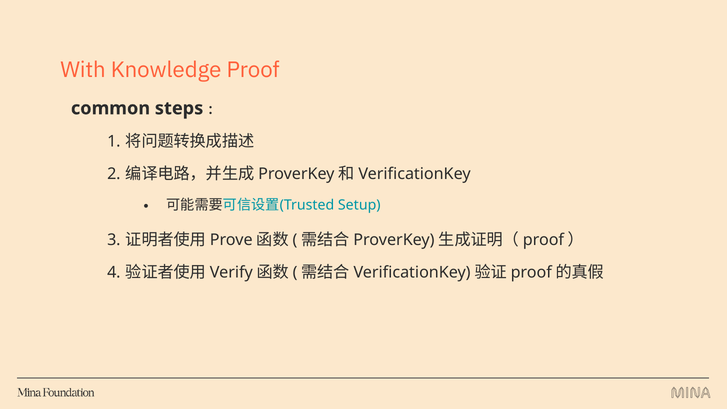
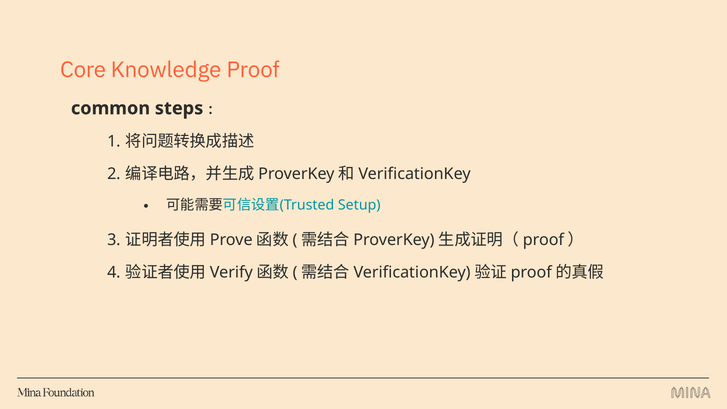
With: With -> Core
